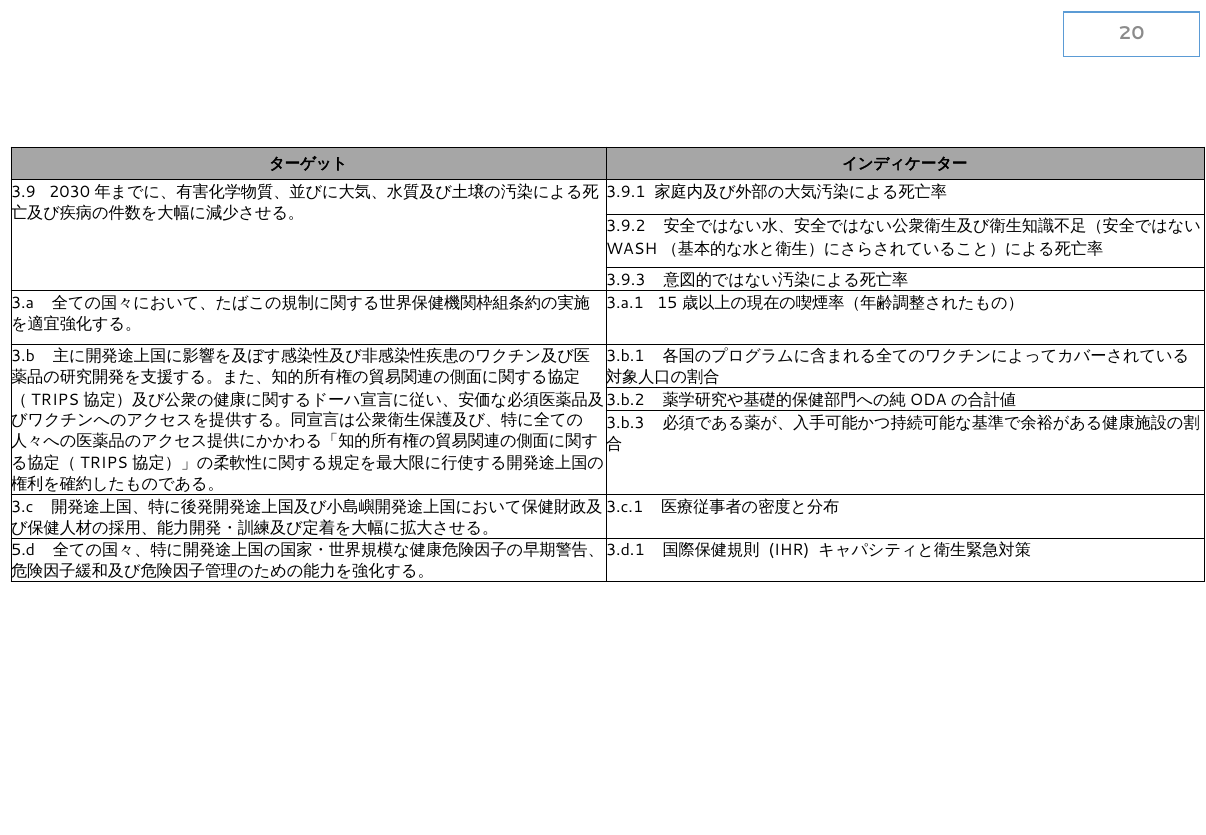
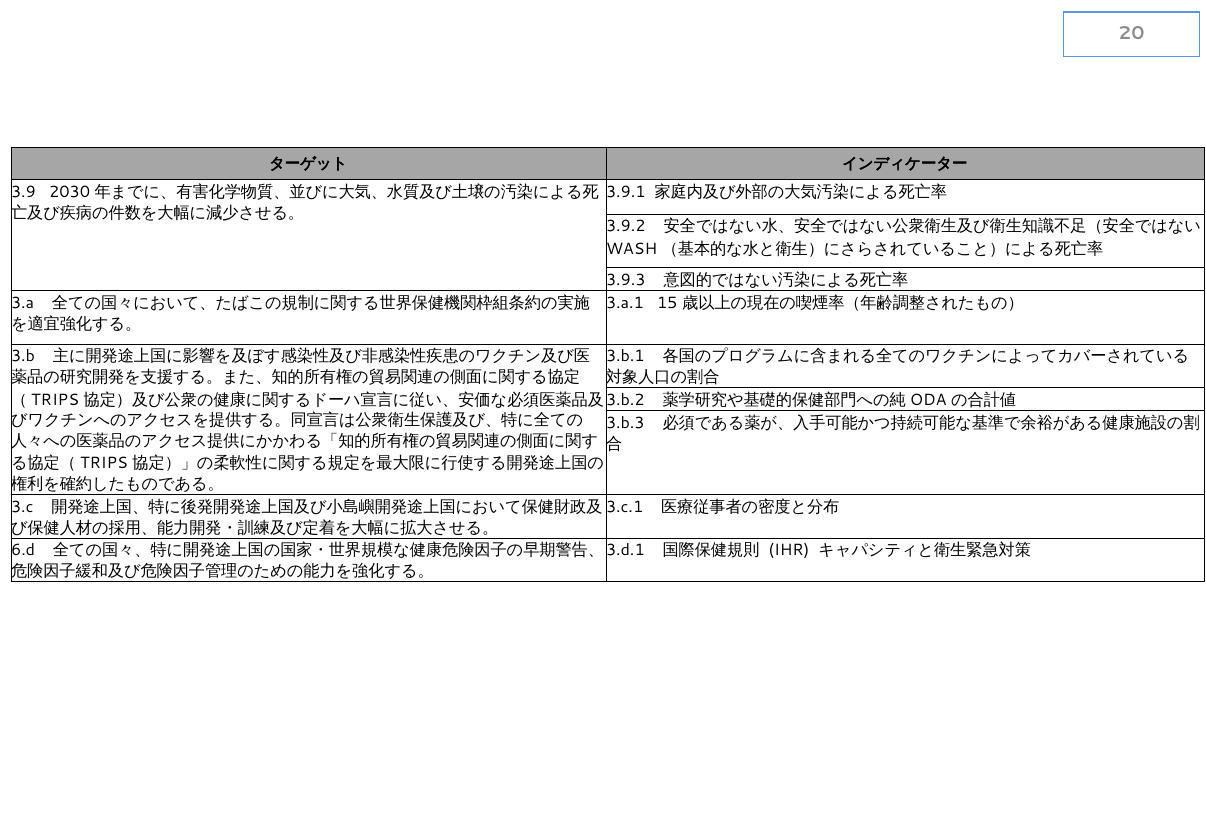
5.d: 5.d -> 6.d
